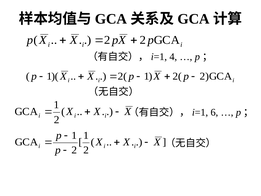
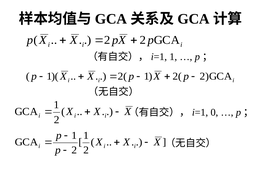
4 at (173, 57): 4 -> 1
6: 6 -> 0
